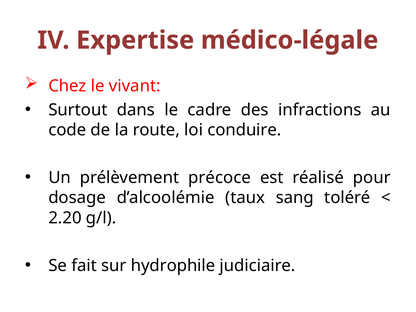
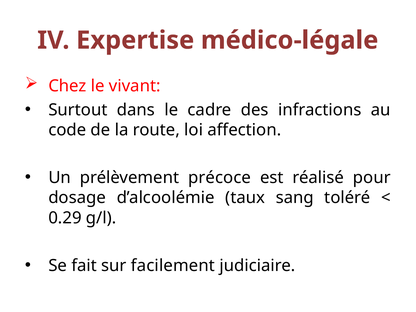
conduire: conduire -> affection
2.20: 2.20 -> 0.29
hydrophile: hydrophile -> facilement
